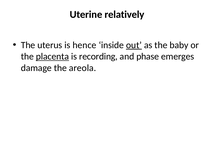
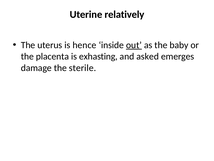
placenta underline: present -> none
recording: recording -> exhasting
phase: phase -> asked
areola: areola -> sterile
